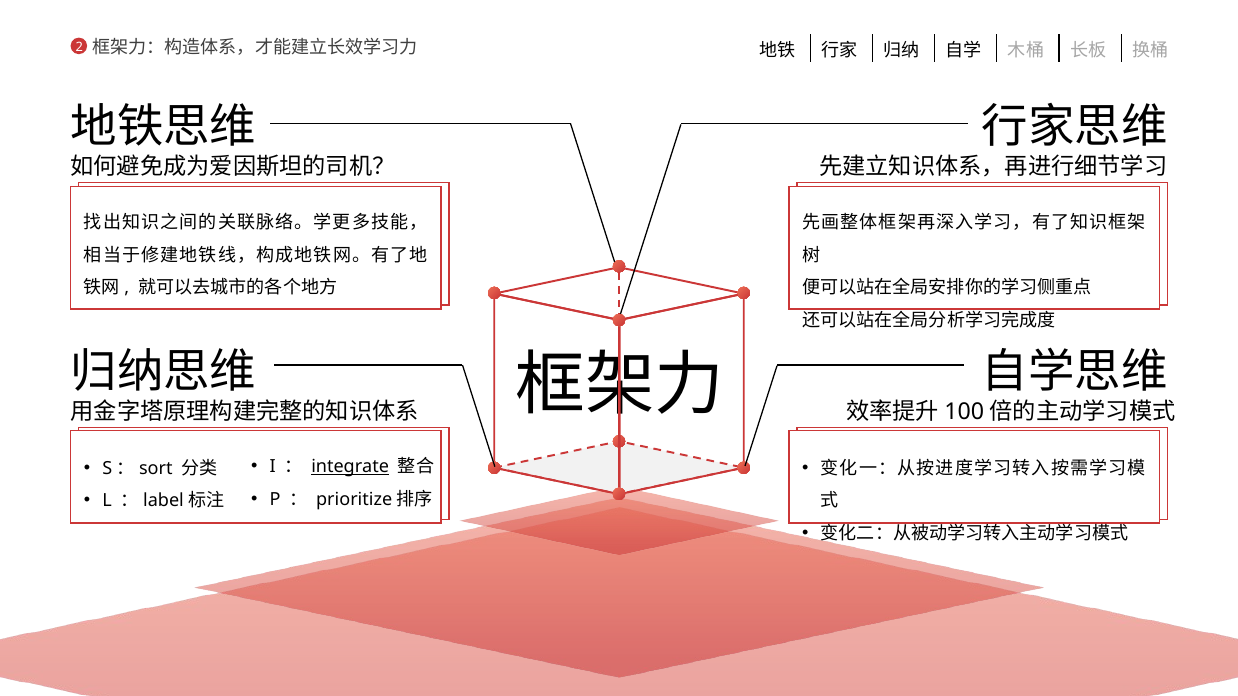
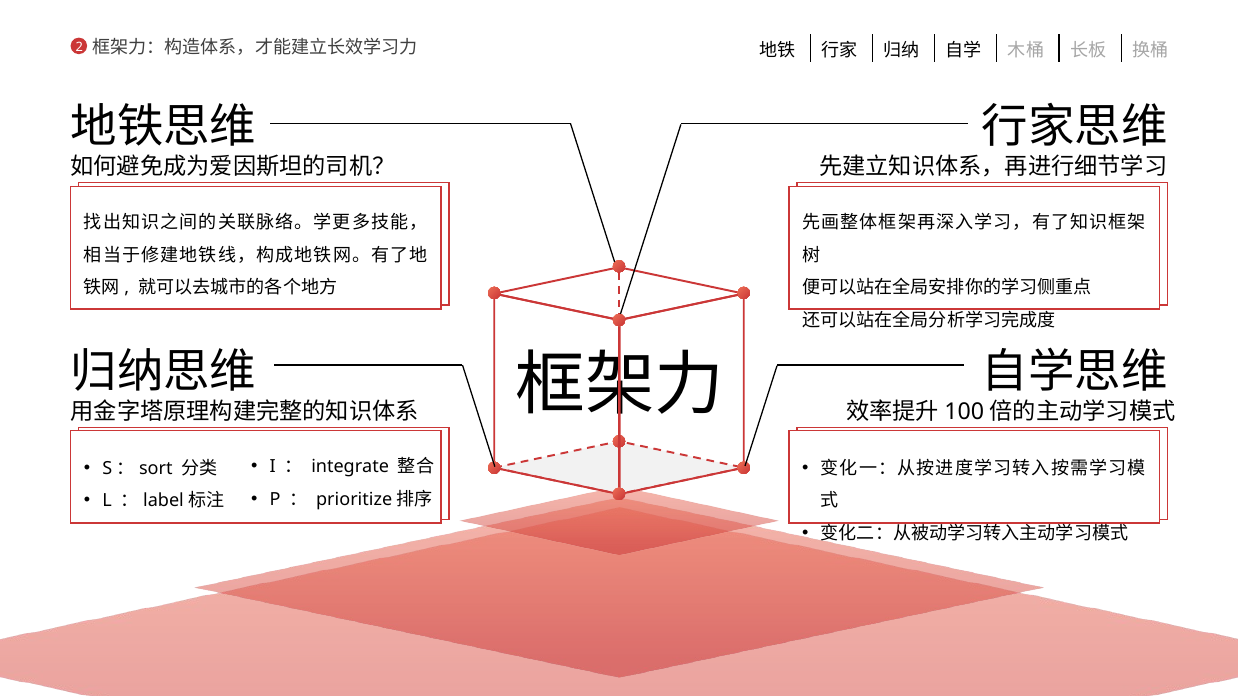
integrate underline: present -> none
